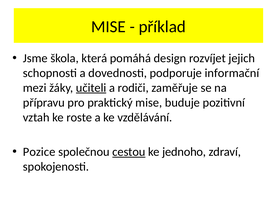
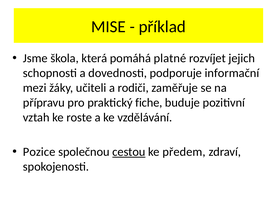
design: design -> platné
učiteli underline: present -> none
praktický mise: mise -> fiche
jednoho: jednoho -> předem
